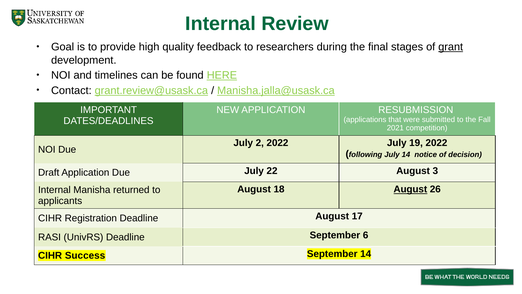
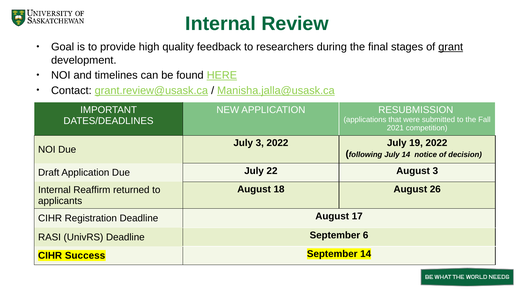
July 2: 2 -> 3
August at (410, 189) underline: present -> none
Manisha: Manisha -> Reaffirm
